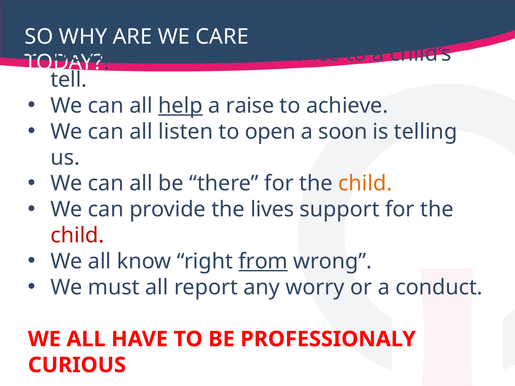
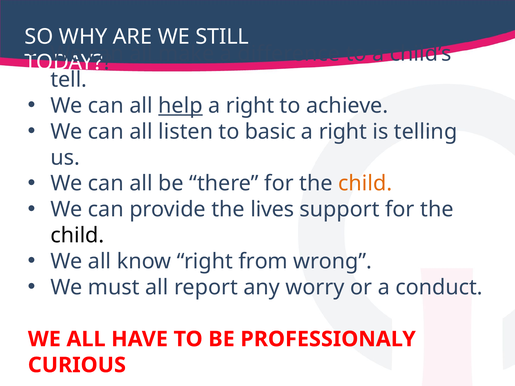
CARE: CARE -> STILL
raise at (250, 106): raise -> right
open: open -> basic
soon at (343, 132): soon -> right
child at (77, 236) colour: red -> black
from underline: present -> none
